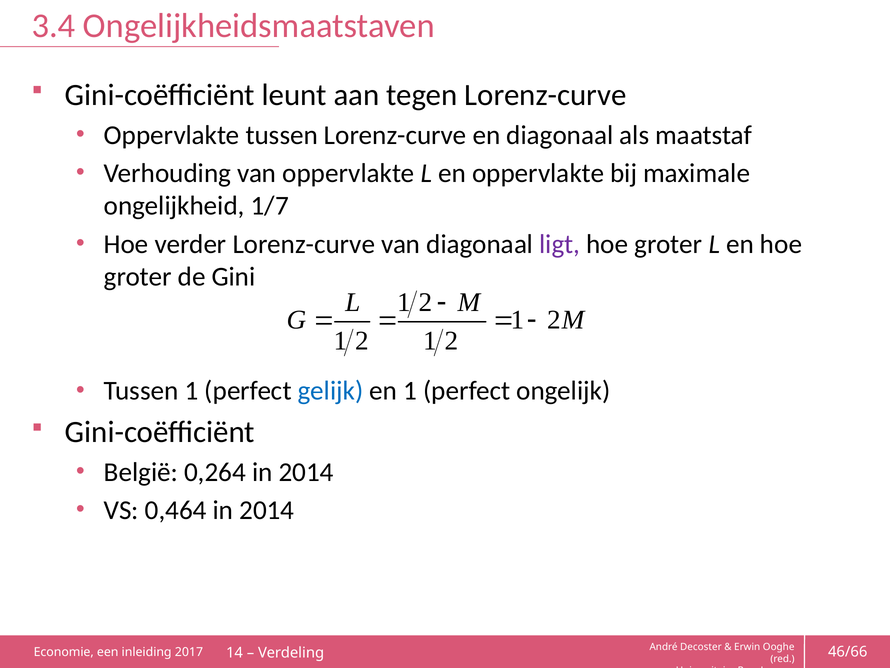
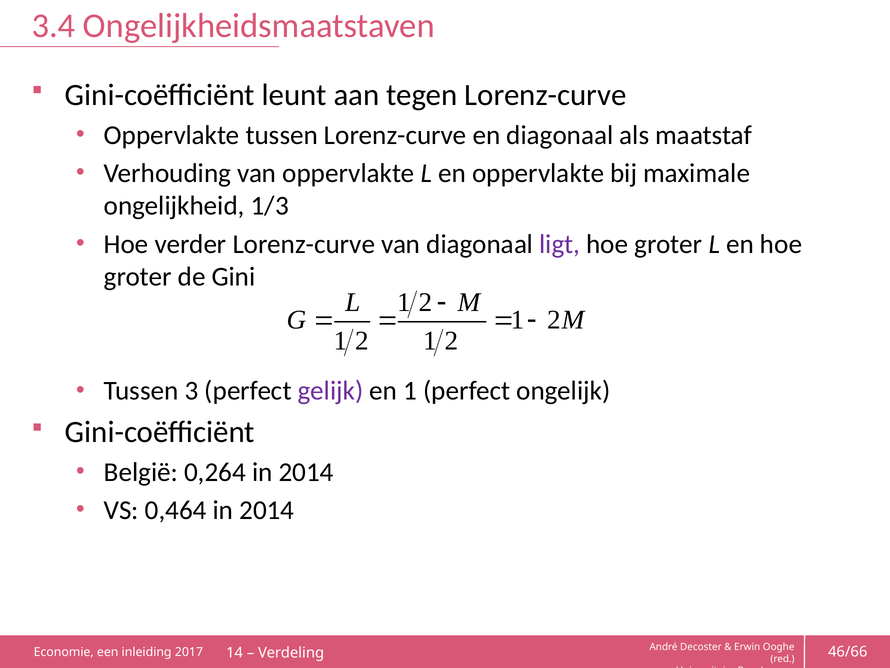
1/7: 1/7 -> 1/3
Tussen 1: 1 -> 3
gelijk colour: blue -> purple
